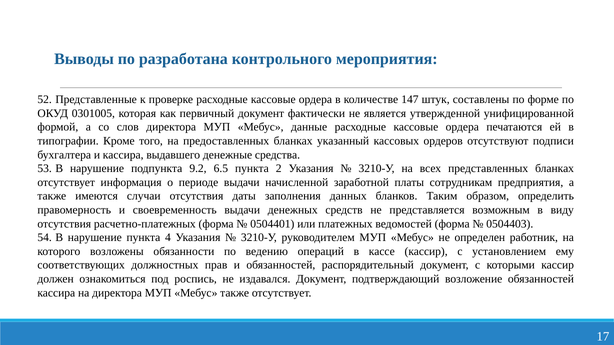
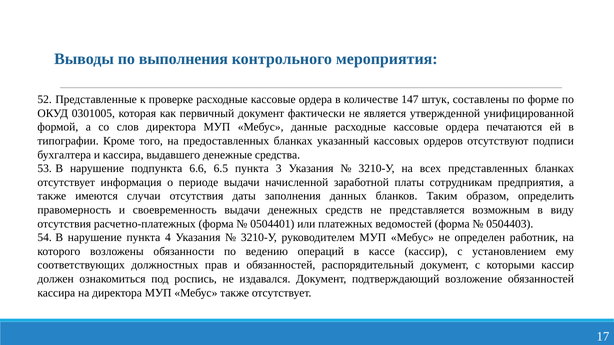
разработана: разработана -> выполнения
9.2: 9.2 -> 6.6
2: 2 -> 3
